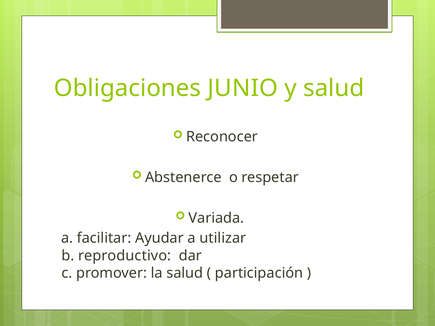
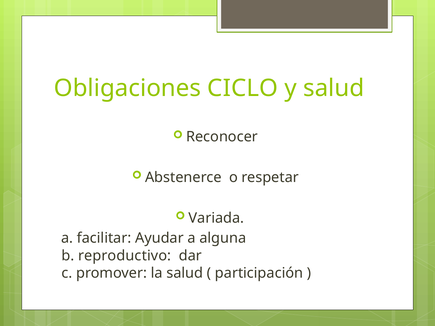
JUNIO: JUNIO -> CICLO
utilizar: utilizar -> alguna
